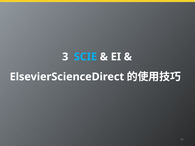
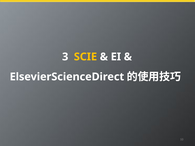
SCIE colour: light blue -> yellow
